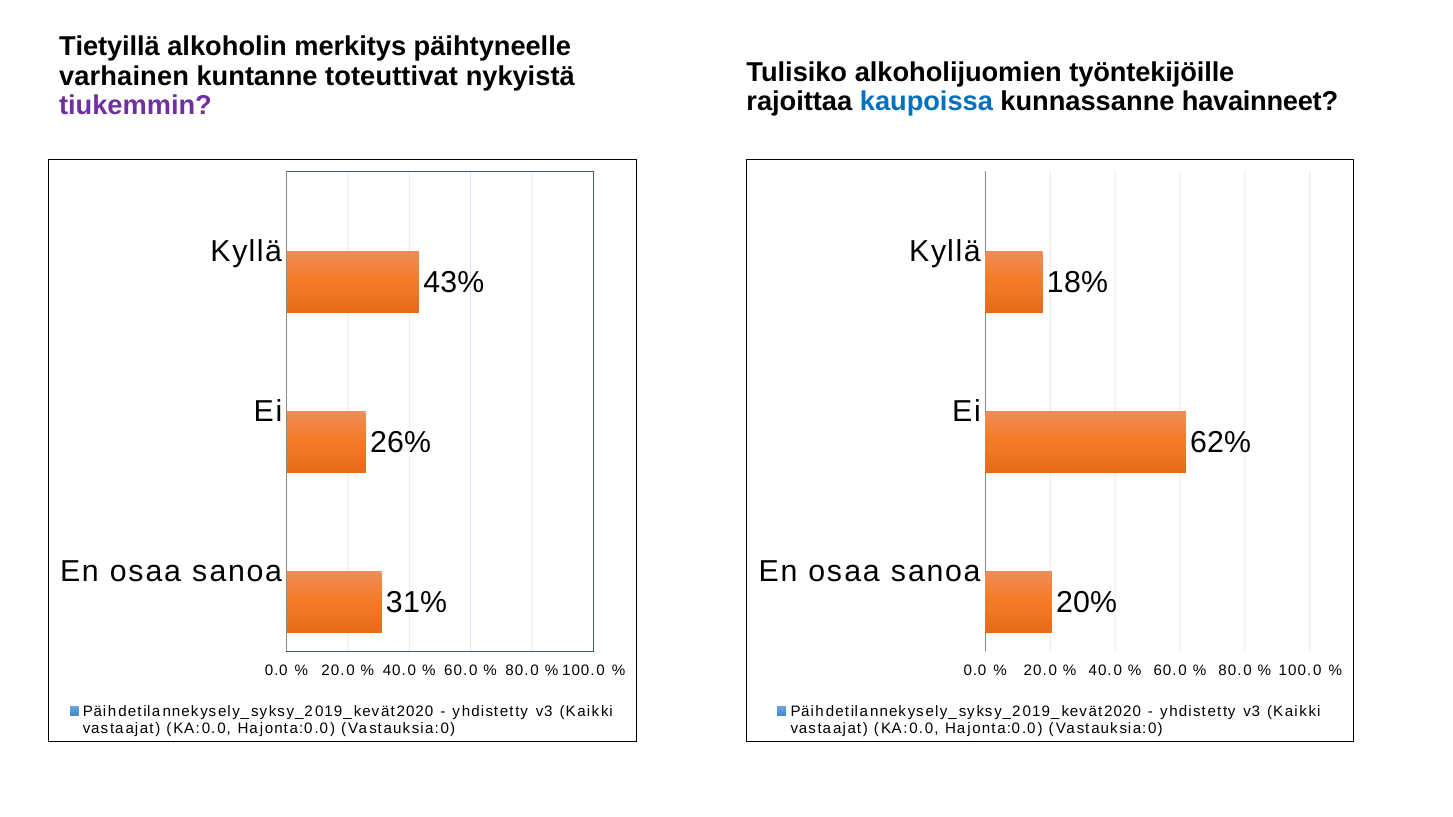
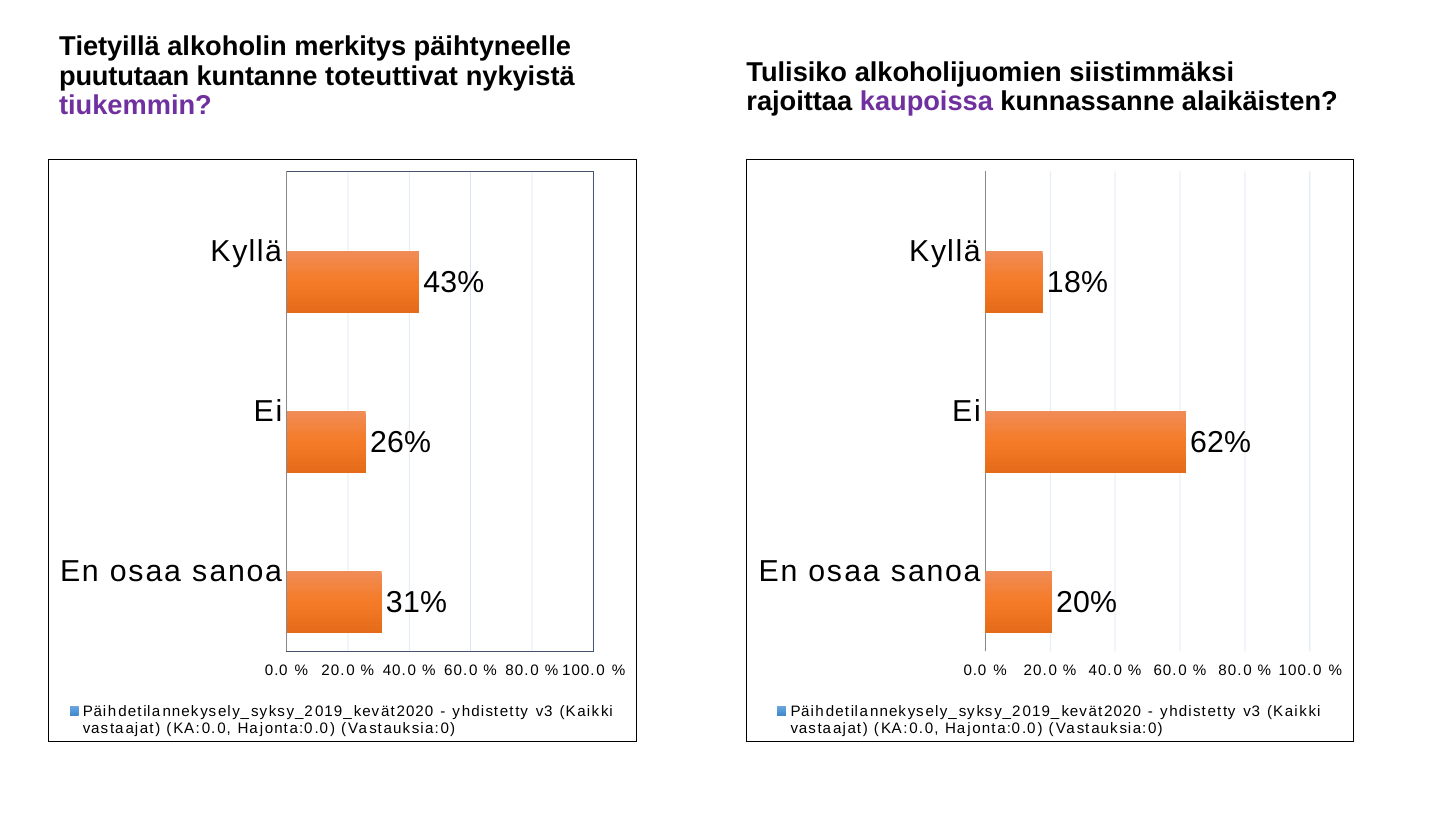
työntekijöille: työntekijöille -> siistimmäksi
varhainen: varhainen -> puututaan
kaupoissa colour: blue -> purple
havainneet: havainneet -> alaikäisten
